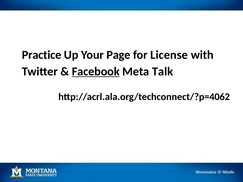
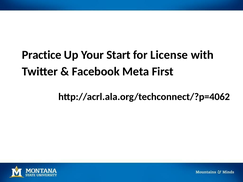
Page: Page -> Start
Facebook underline: present -> none
Talk: Talk -> First
